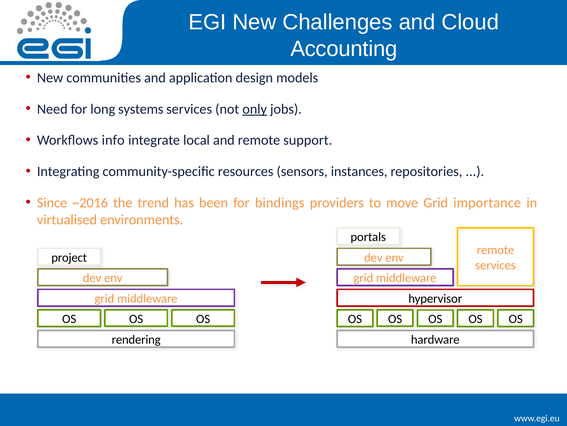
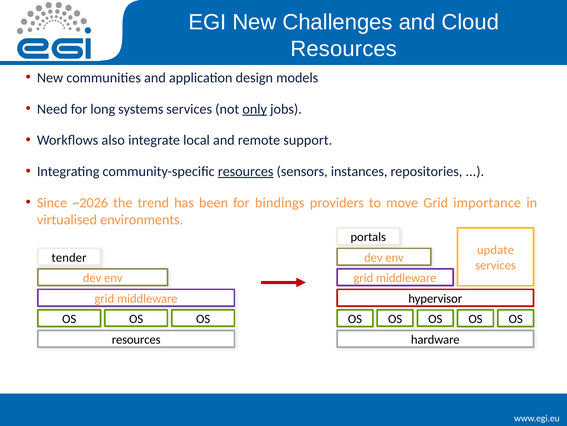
Accounting at (344, 49): Accounting -> Resources
info: info -> also
resources at (246, 171) underline: none -> present
~2016: ~2016 -> ~2026
remote at (496, 250): remote -> update
project: project -> tender
rendering at (136, 339): rendering -> resources
